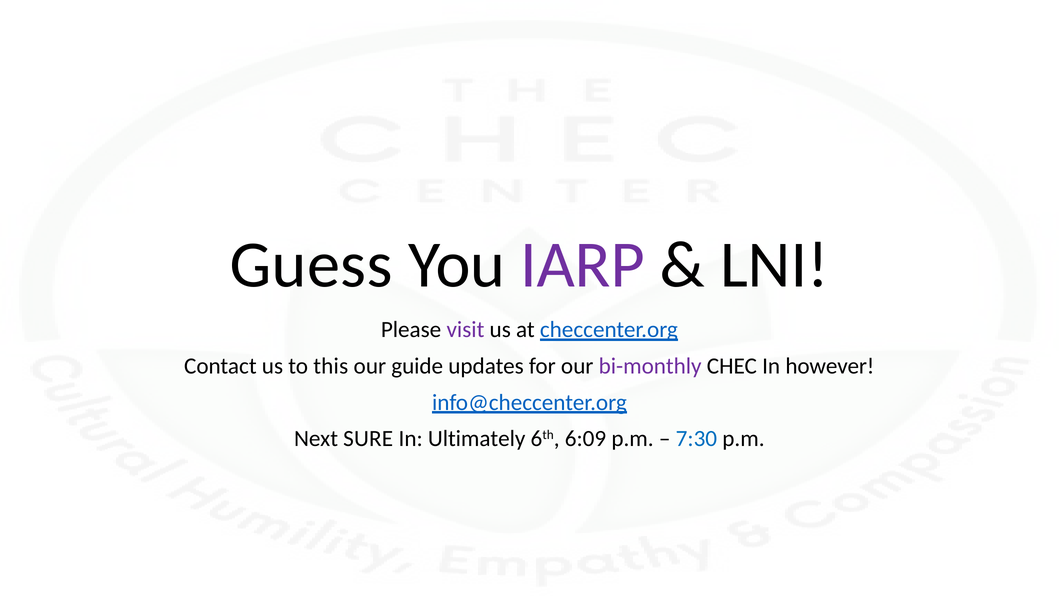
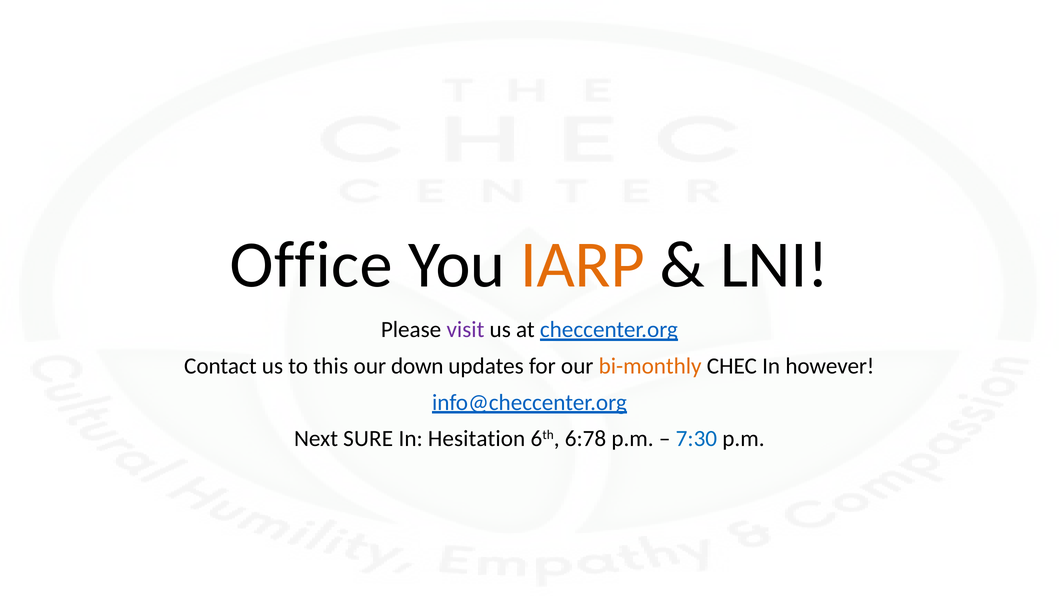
Guess: Guess -> Office
IARP colour: purple -> orange
guide: guide -> down
bi-monthly colour: purple -> orange
Ultimately: Ultimately -> Hesitation
6:09: 6:09 -> 6:78
